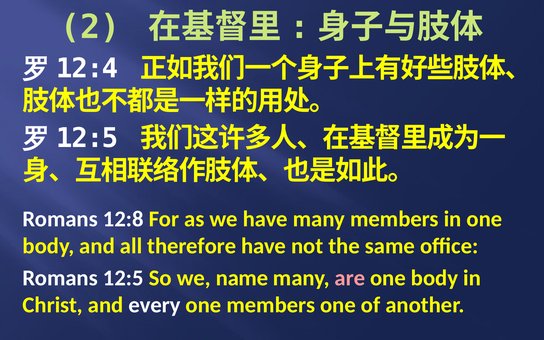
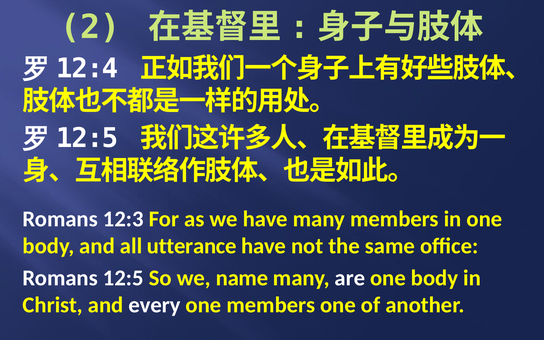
12:8: 12:8 -> 12:3
therefore: therefore -> utterance
are colour: pink -> white
